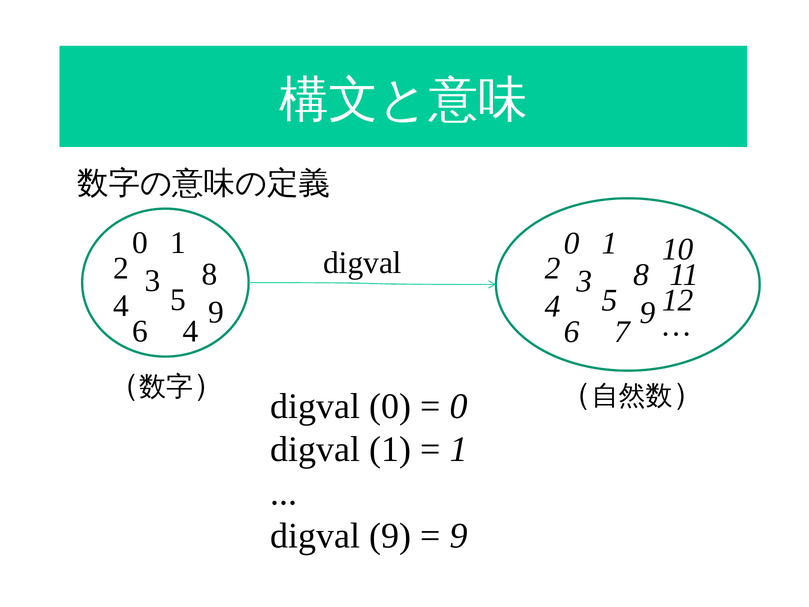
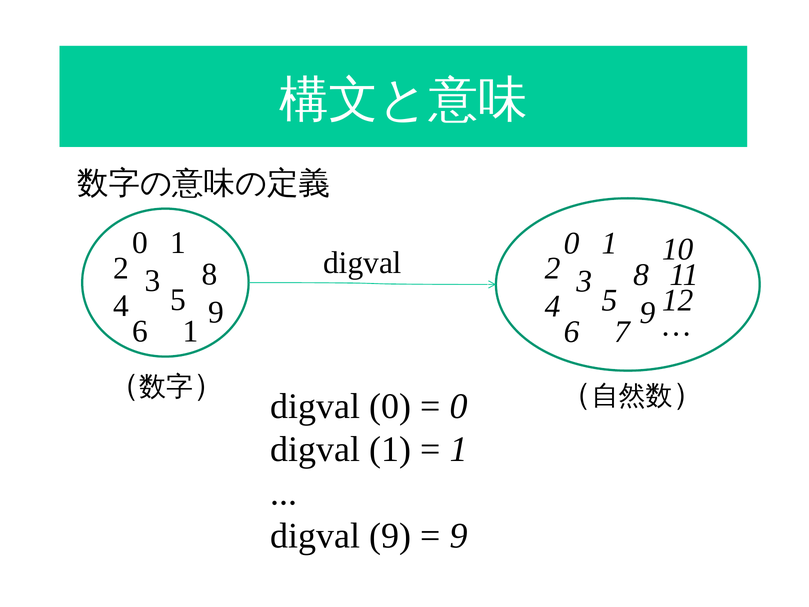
6 4: 4 -> 1
